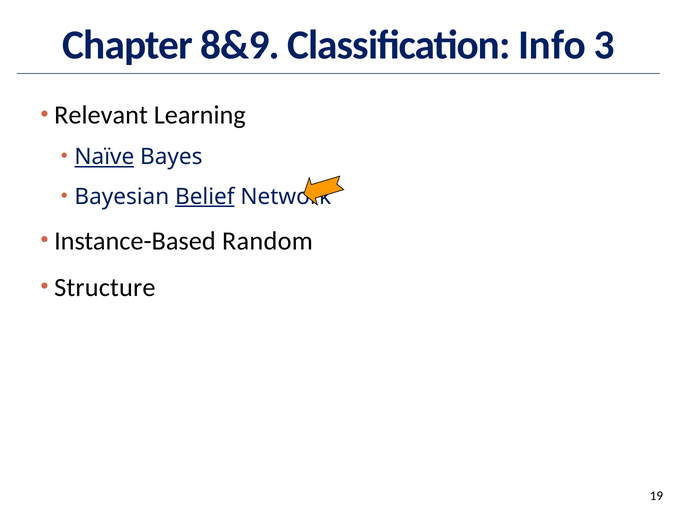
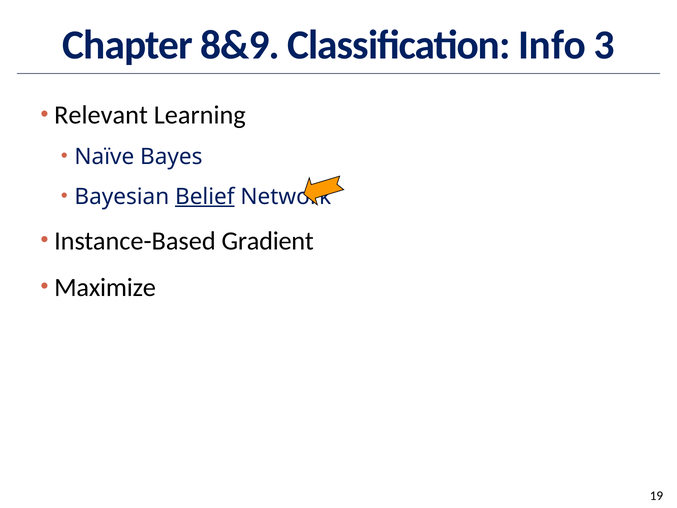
Naïve underline: present -> none
Random: Random -> Gradient
Structure: Structure -> Maximize
